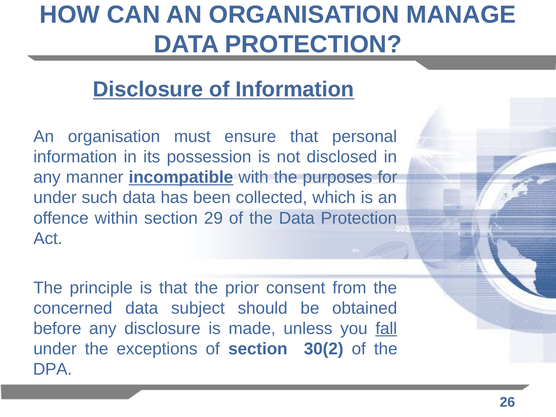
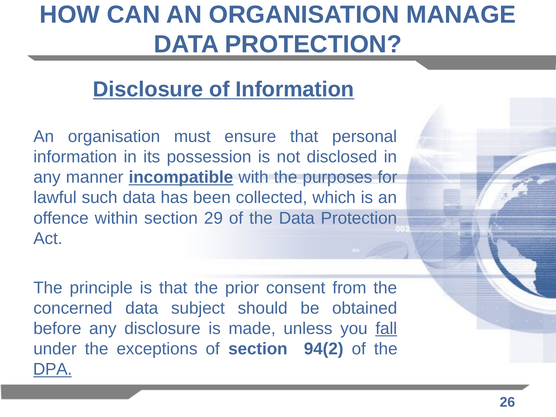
under at (55, 198): under -> lawful
30(2: 30(2 -> 94(2
DPA underline: none -> present
